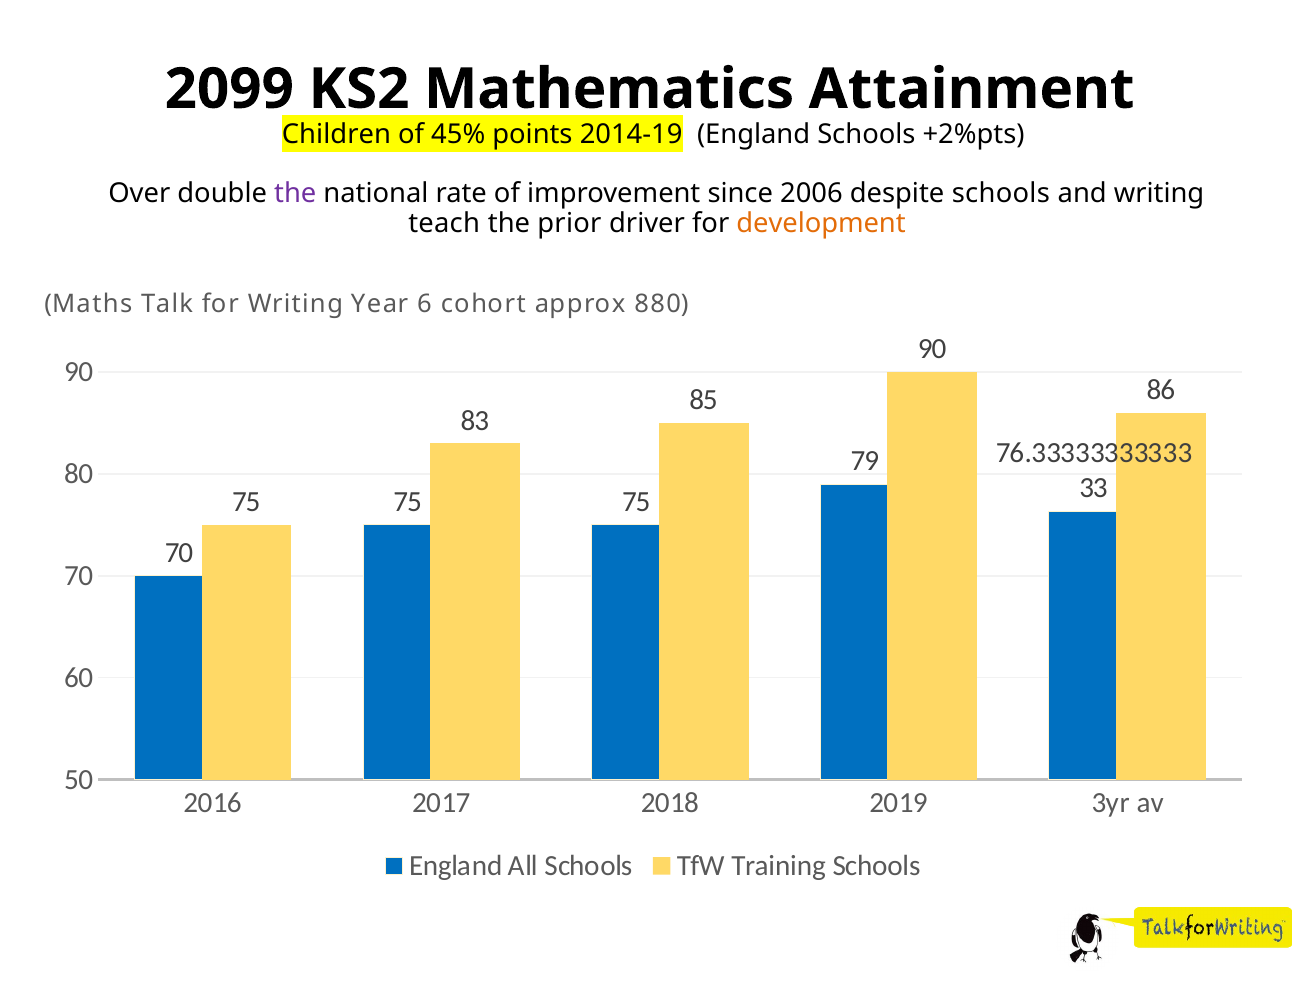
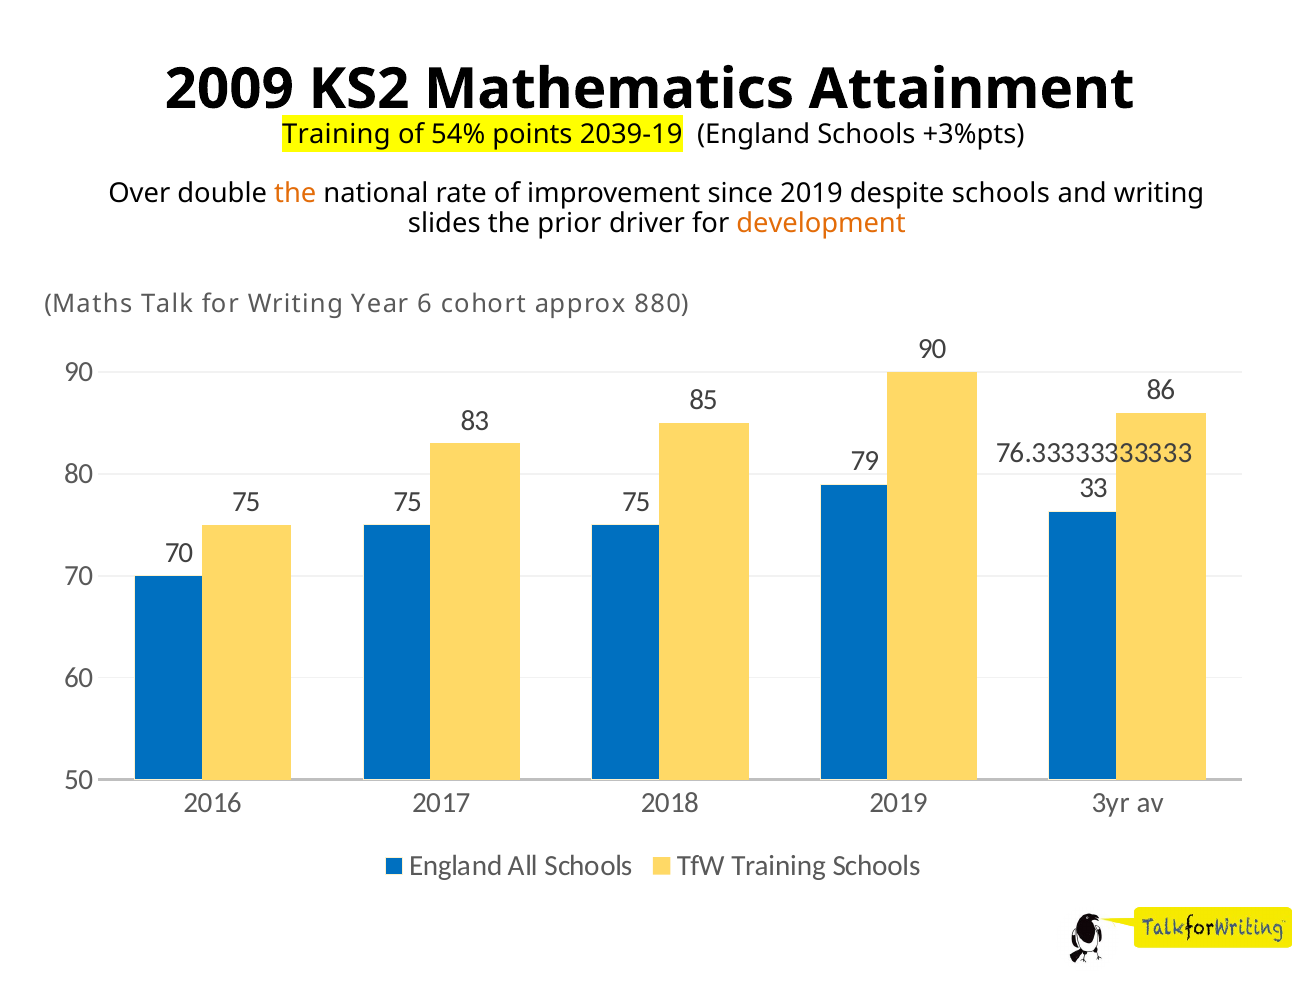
2099: 2099 -> 2009
Children at (336, 135): Children -> Training
45%: 45% -> 54%
2014-19: 2014-19 -> 2039-19
+2%pts: +2%pts -> +3%pts
the at (295, 194) colour: purple -> orange
since 2006: 2006 -> 2019
teach: teach -> slides
